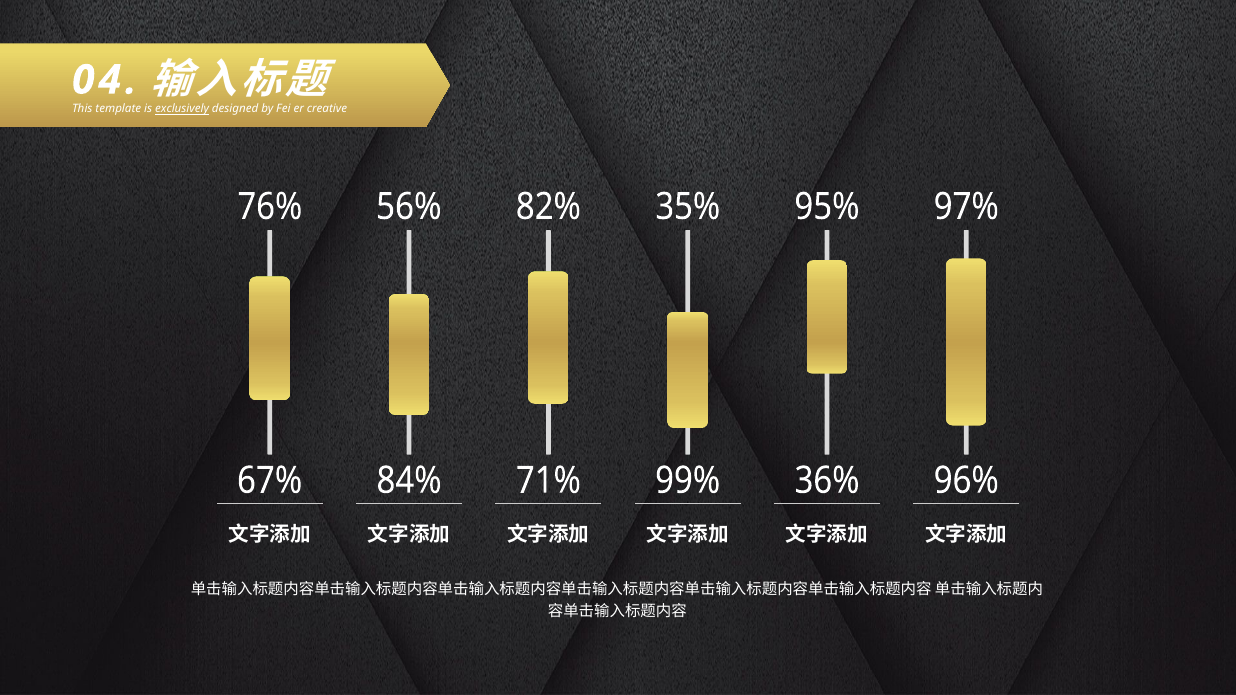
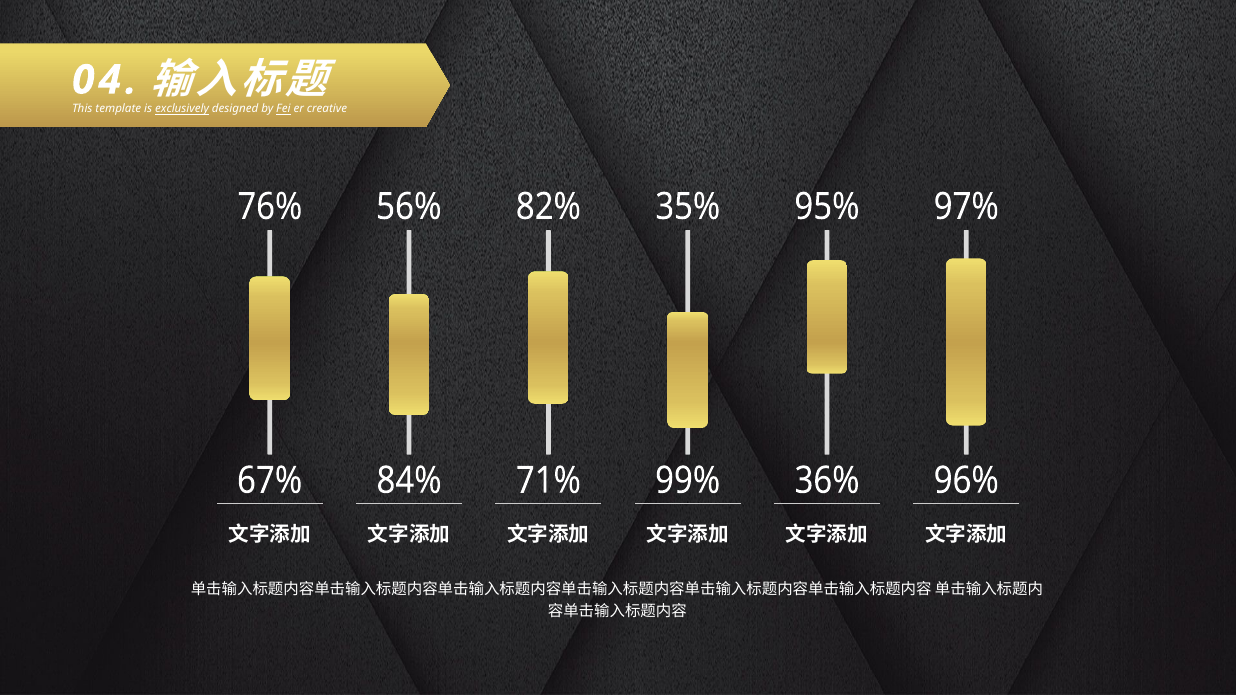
Fei underline: none -> present
